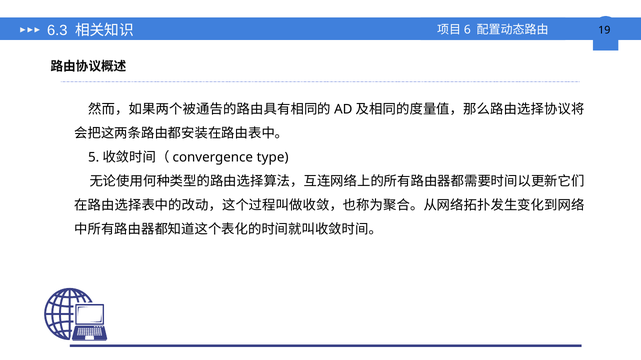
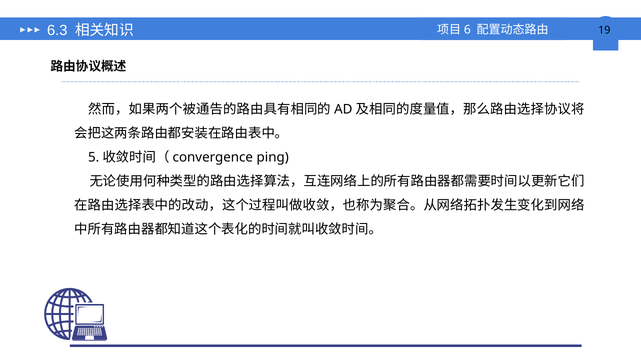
type: type -> ping
